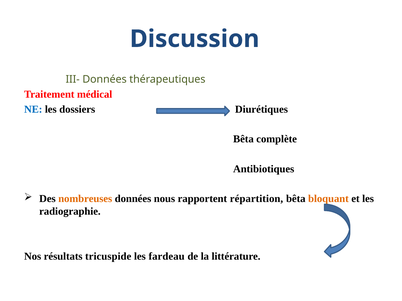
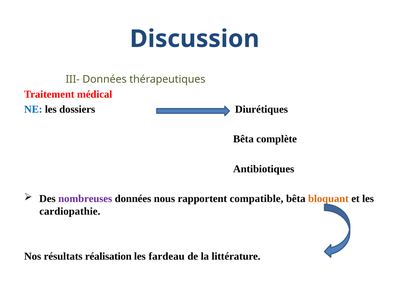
nombreuses colour: orange -> purple
répartition: répartition -> compatible
radiographie: radiographie -> cardiopathie
tricuspide: tricuspide -> réalisation
